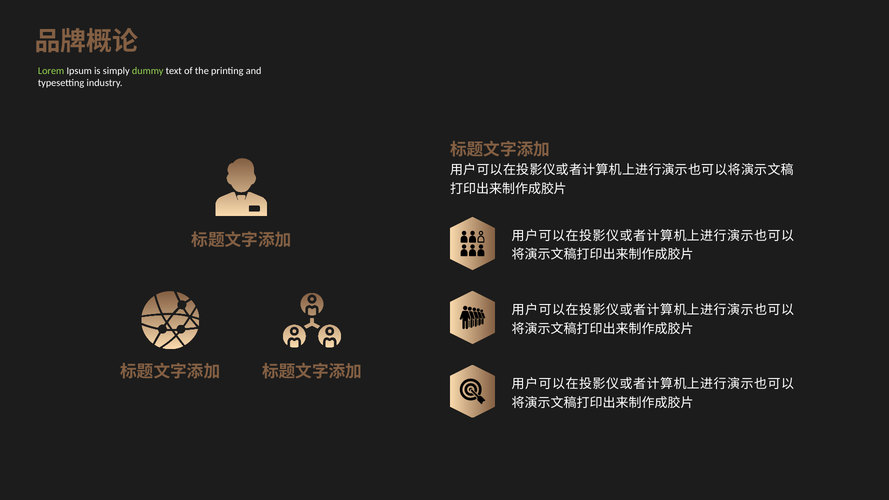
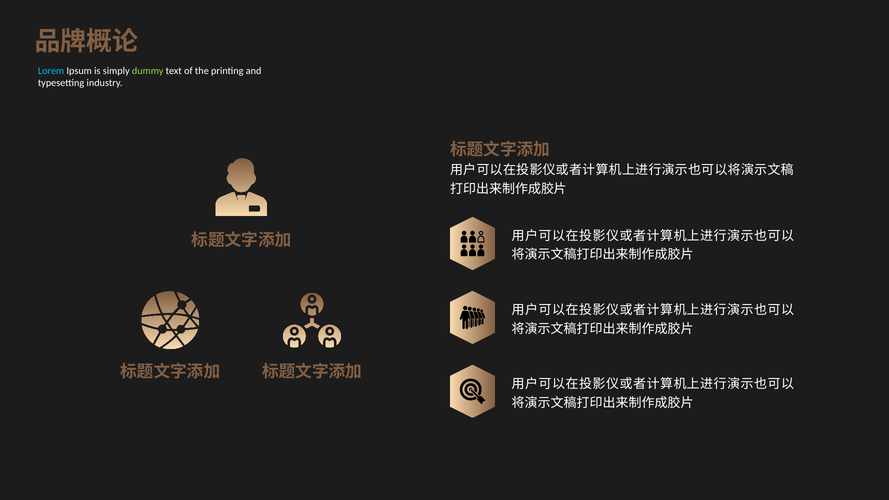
Lorem colour: light green -> light blue
